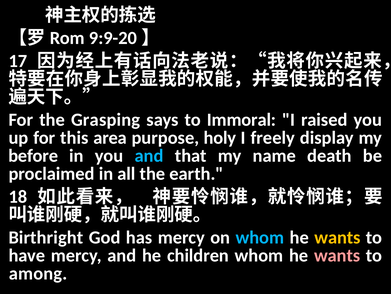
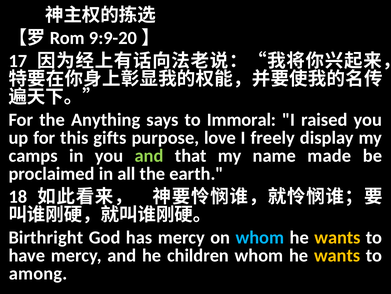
Grasping: Grasping -> Anything
area: area -> gifts
holy: holy -> love
before: before -> camps
and at (149, 155) colour: light blue -> light green
death: death -> made
wants at (337, 255) colour: pink -> yellow
